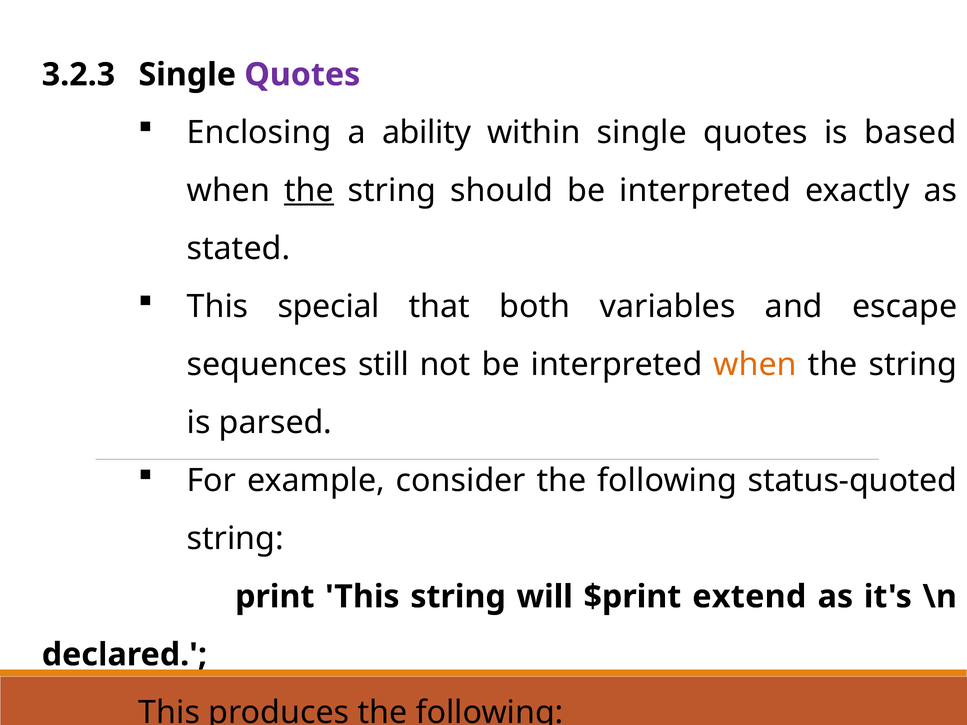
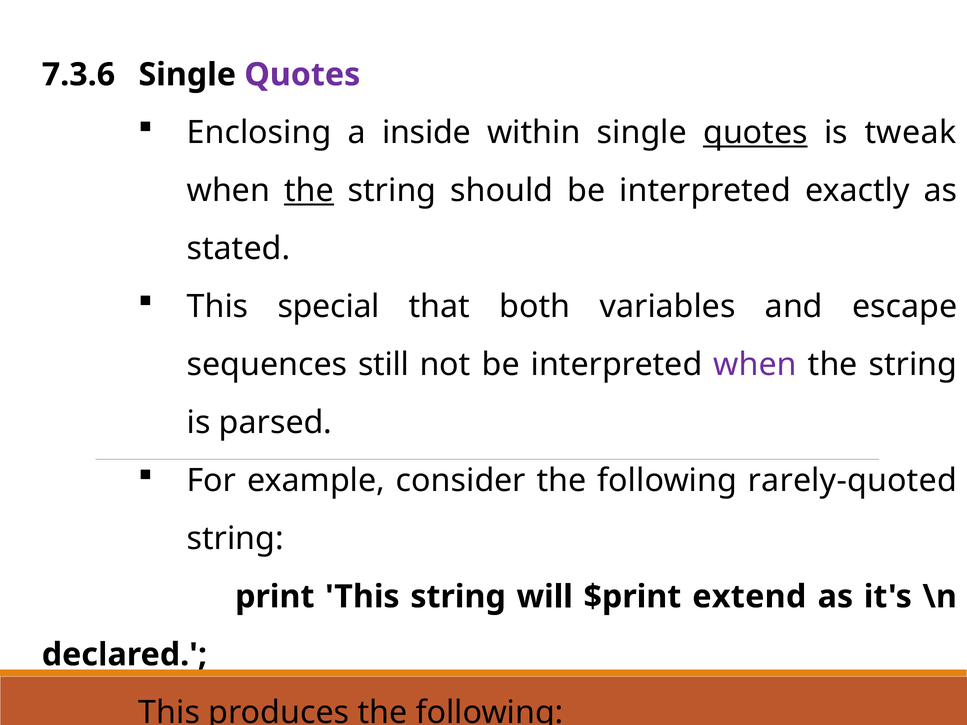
3.2.3: 3.2.3 -> 7.3.6
ability: ability -> inside
quotes at (755, 133) underline: none -> present
based: based -> tweak
when at (755, 365) colour: orange -> purple
status-quoted: status-quoted -> rarely-quoted
